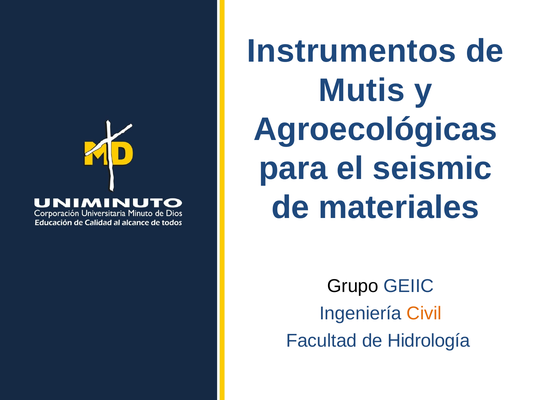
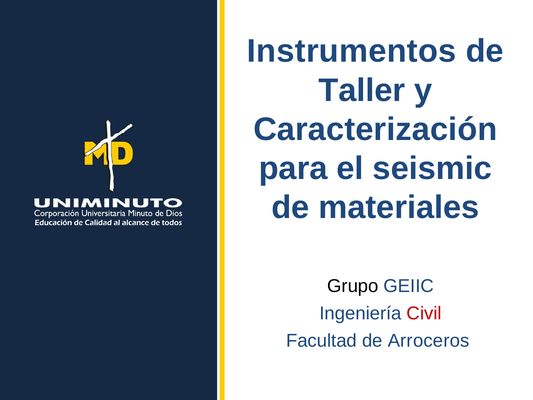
Mutis: Mutis -> Taller
Agroecológicas: Agroecológicas -> Caracterización
Civil colour: orange -> red
Hidrología: Hidrología -> Arroceros
